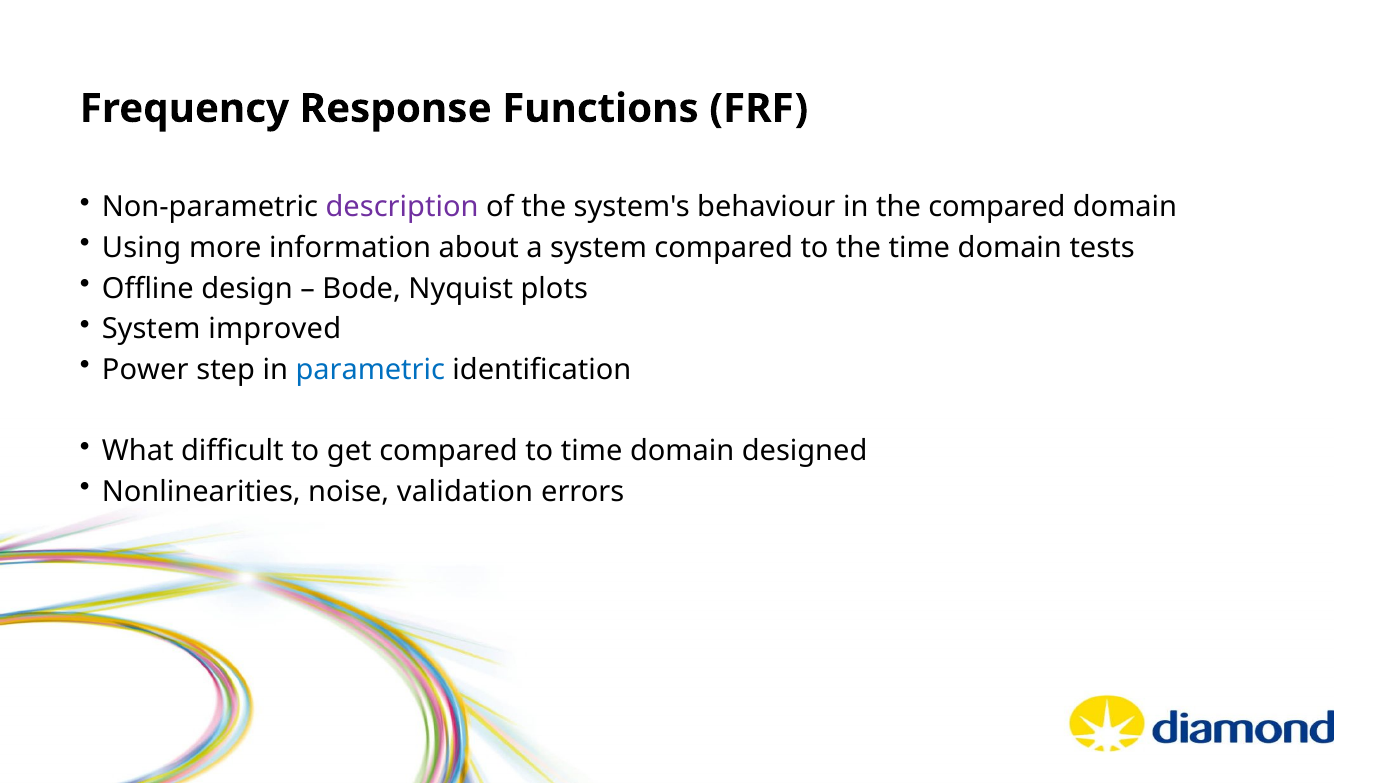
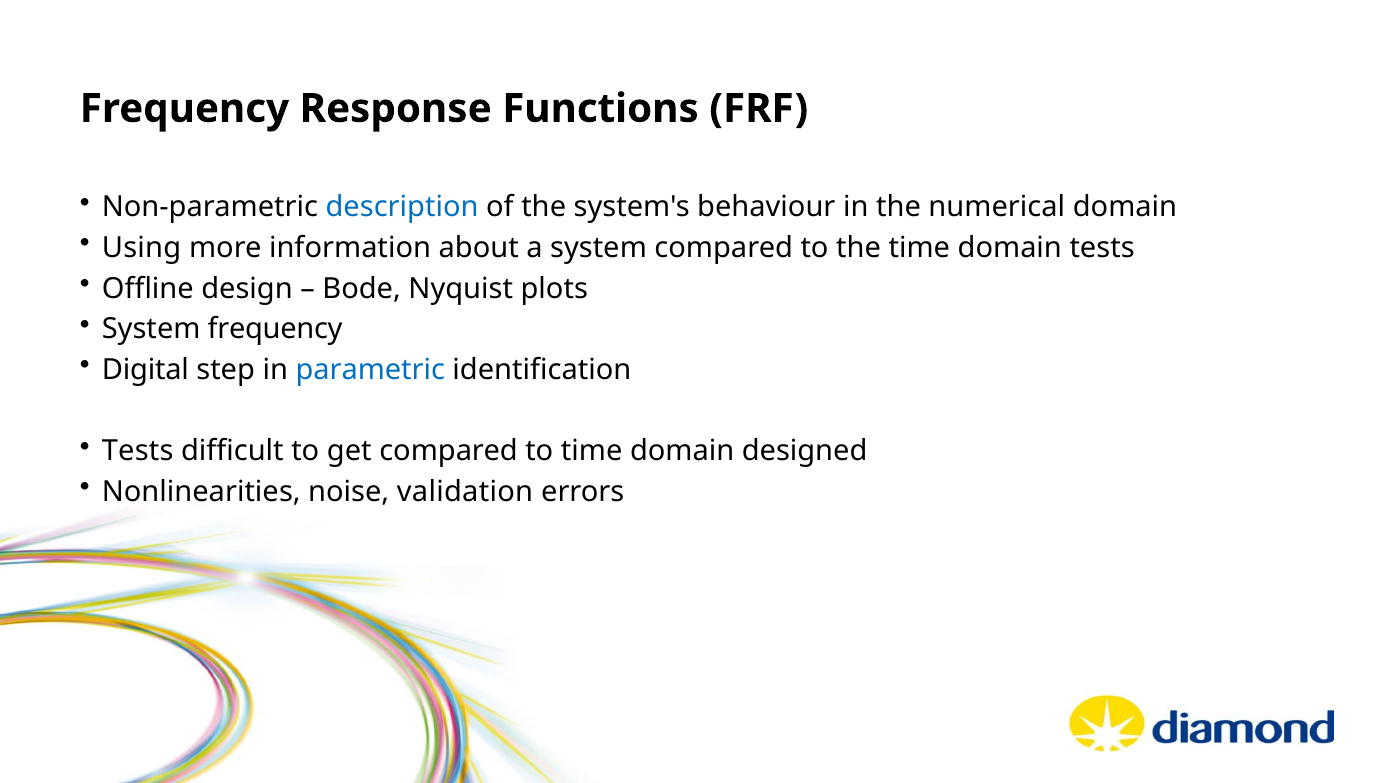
description colour: purple -> blue
the compared: compared -> numerical
System improved: improved -> frequency
Power: Power -> Digital
What at (138, 451): What -> Tests
